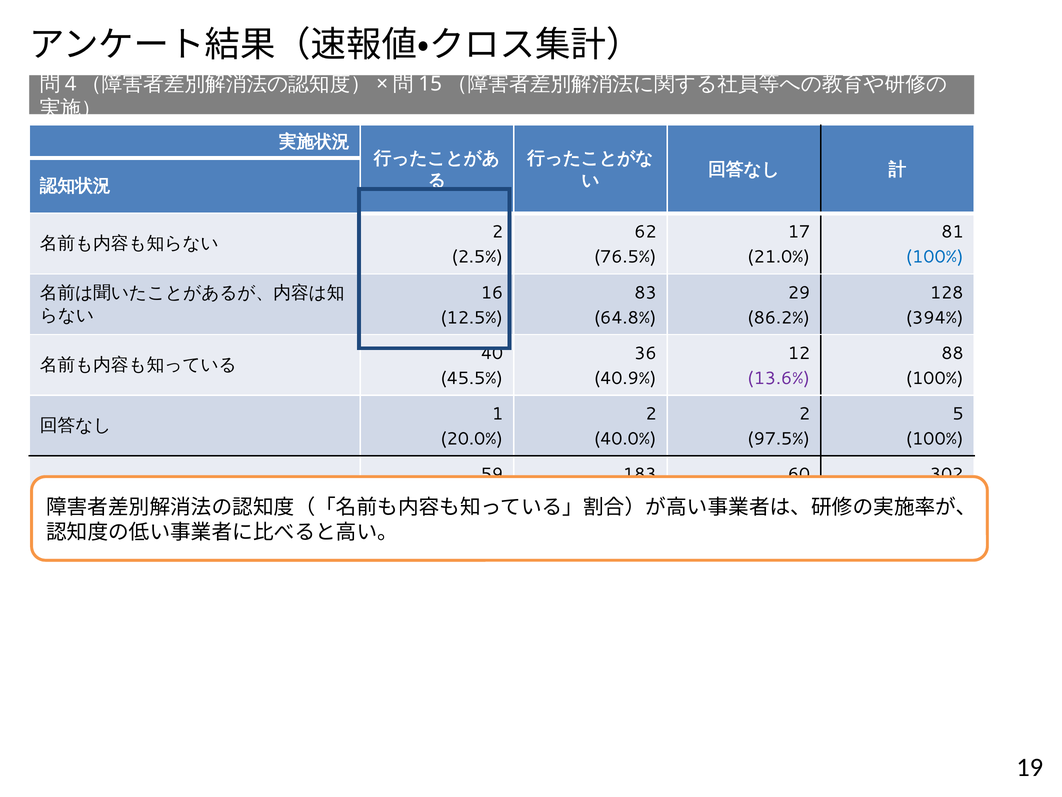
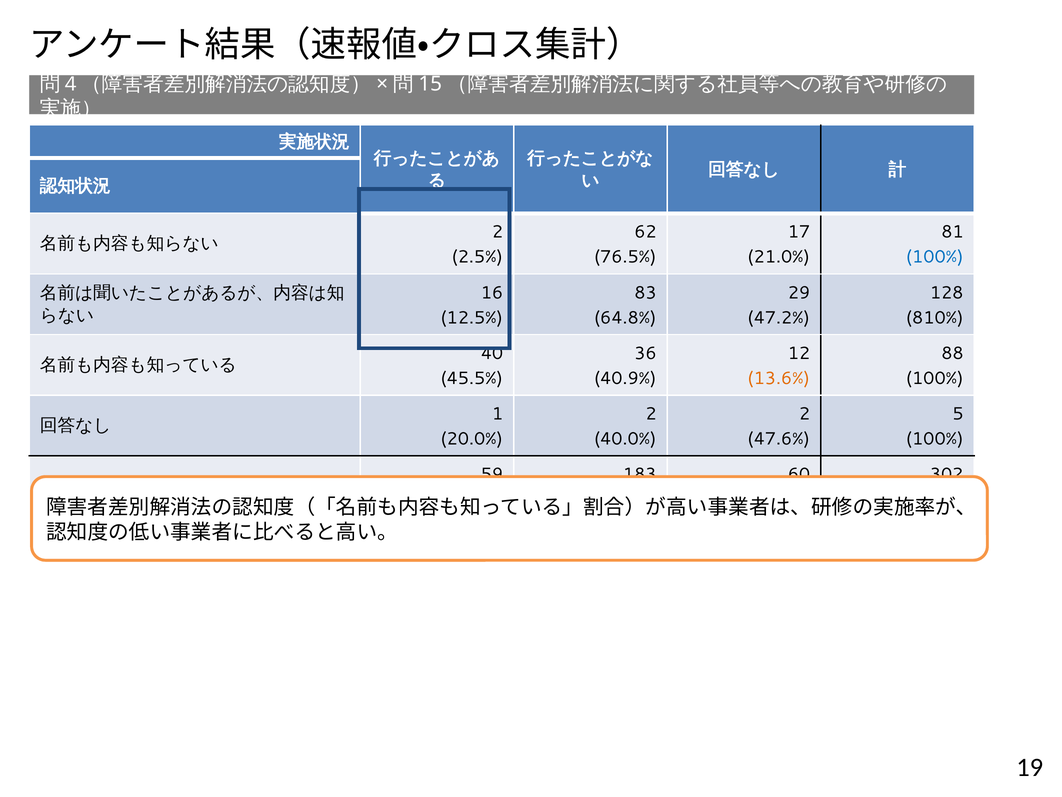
86.2%: 86.2% -> 47.2%
394%: 394% -> 810%
13.6% colour: purple -> orange
97.5%: 97.5% -> 47.6%
